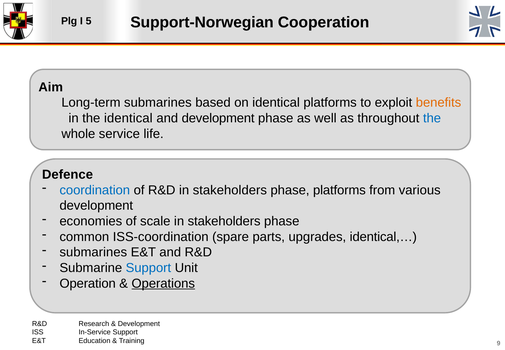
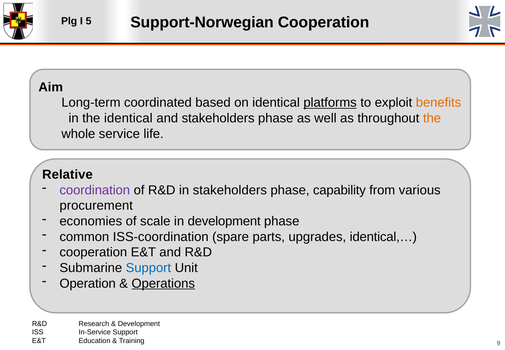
Long-term submarines: submarines -> coordinated
platforms at (330, 103) underline: none -> present
and development: development -> stakeholders
the at (432, 118) colour: blue -> orange
Defence: Defence -> Relative
coordination colour: blue -> purple
phase platforms: platforms -> capability
development at (96, 205): development -> procurement
scale in stakeholders: stakeholders -> development
submarines at (93, 252): submarines -> cooperation
